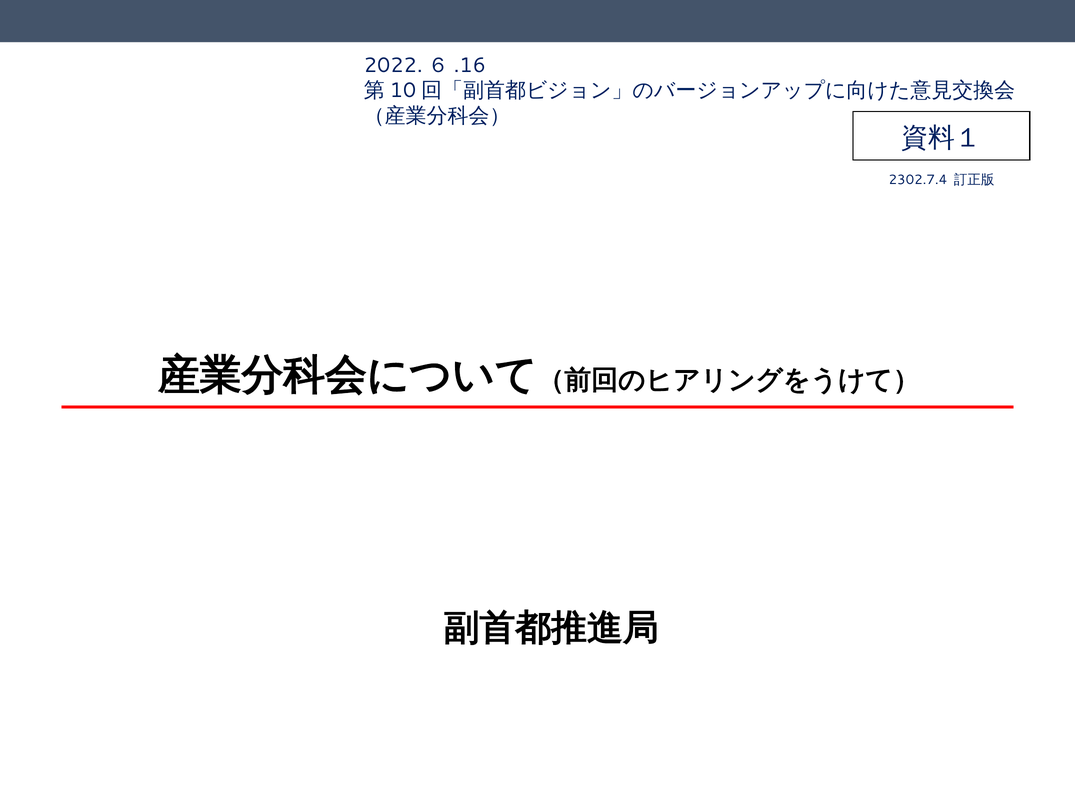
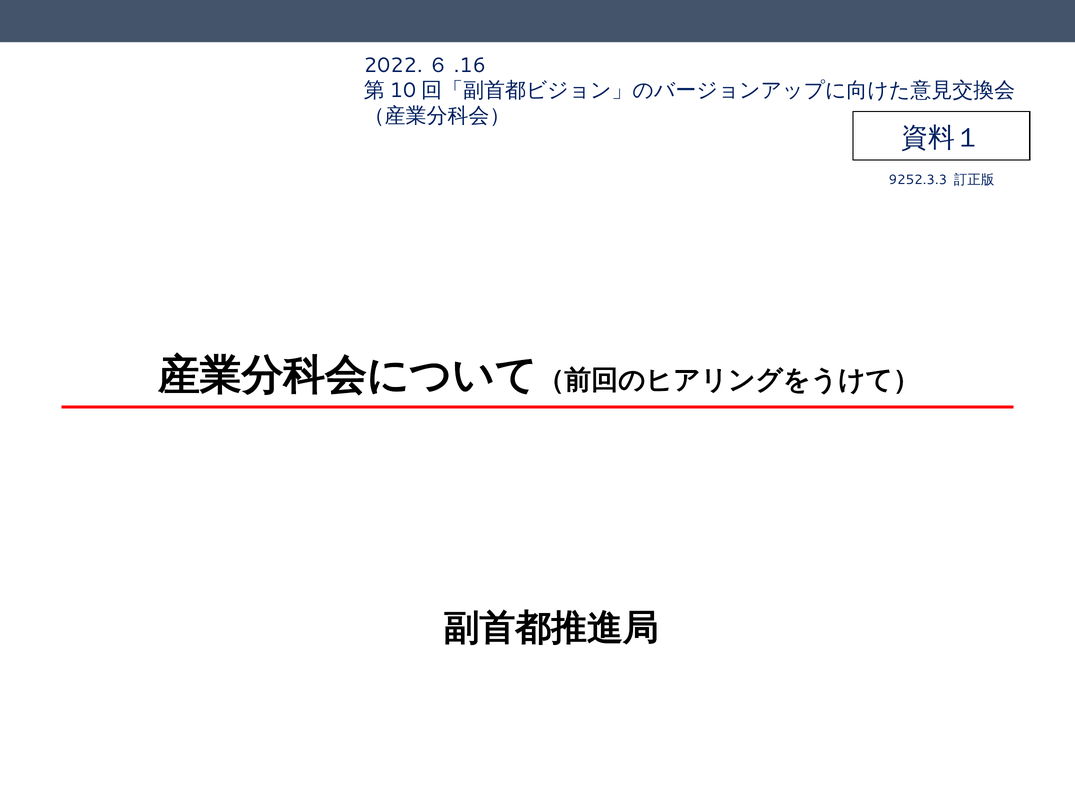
2302.7.4: 2302.7.4 -> 9252.3.3
